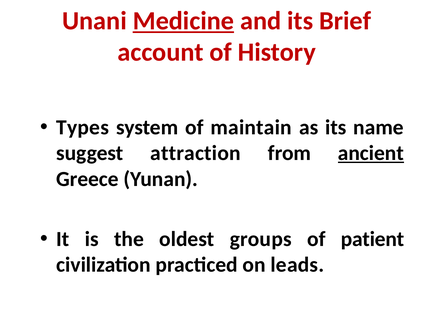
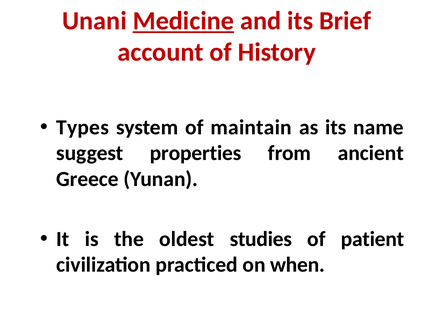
attraction: attraction -> properties
ancient underline: present -> none
groups: groups -> studies
leads: leads -> when
